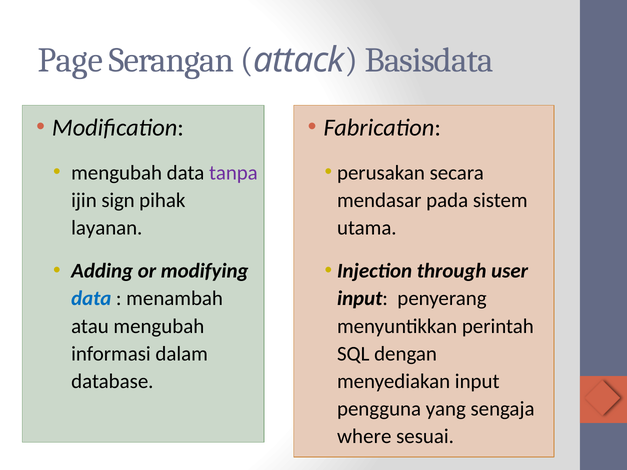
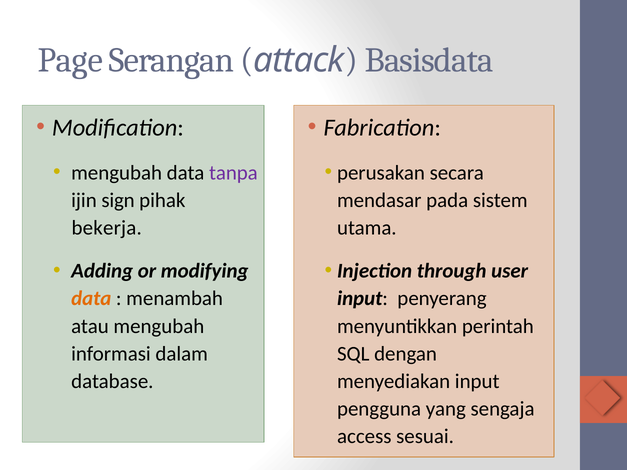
layanan: layanan -> bekerja
data at (91, 299) colour: blue -> orange
where: where -> access
